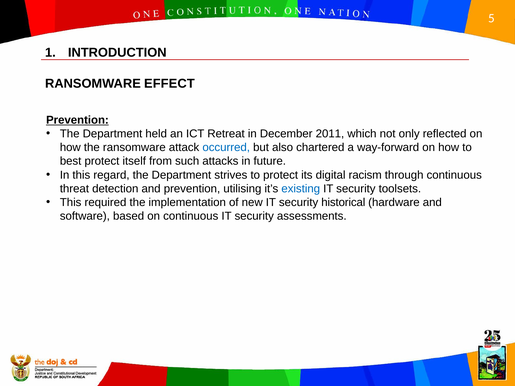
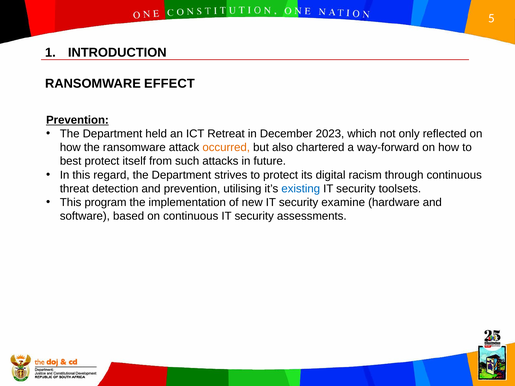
2011: 2011 -> 2023
occurred colour: blue -> orange
required: required -> program
historical: historical -> examine
